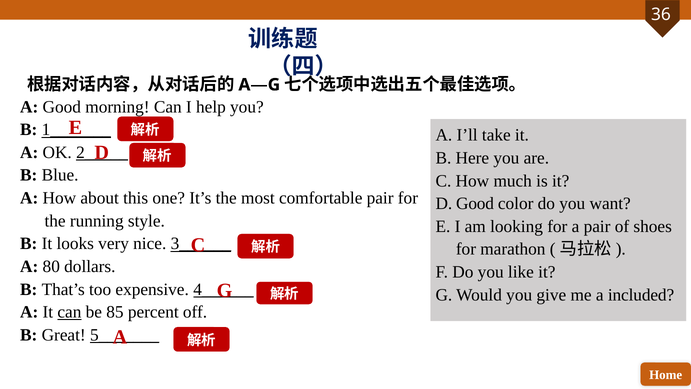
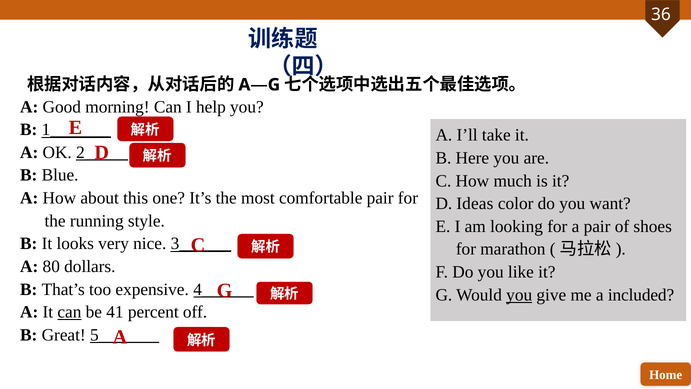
D Good: Good -> Ideas
you at (519, 295) underline: none -> present
85: 85 -> 41
